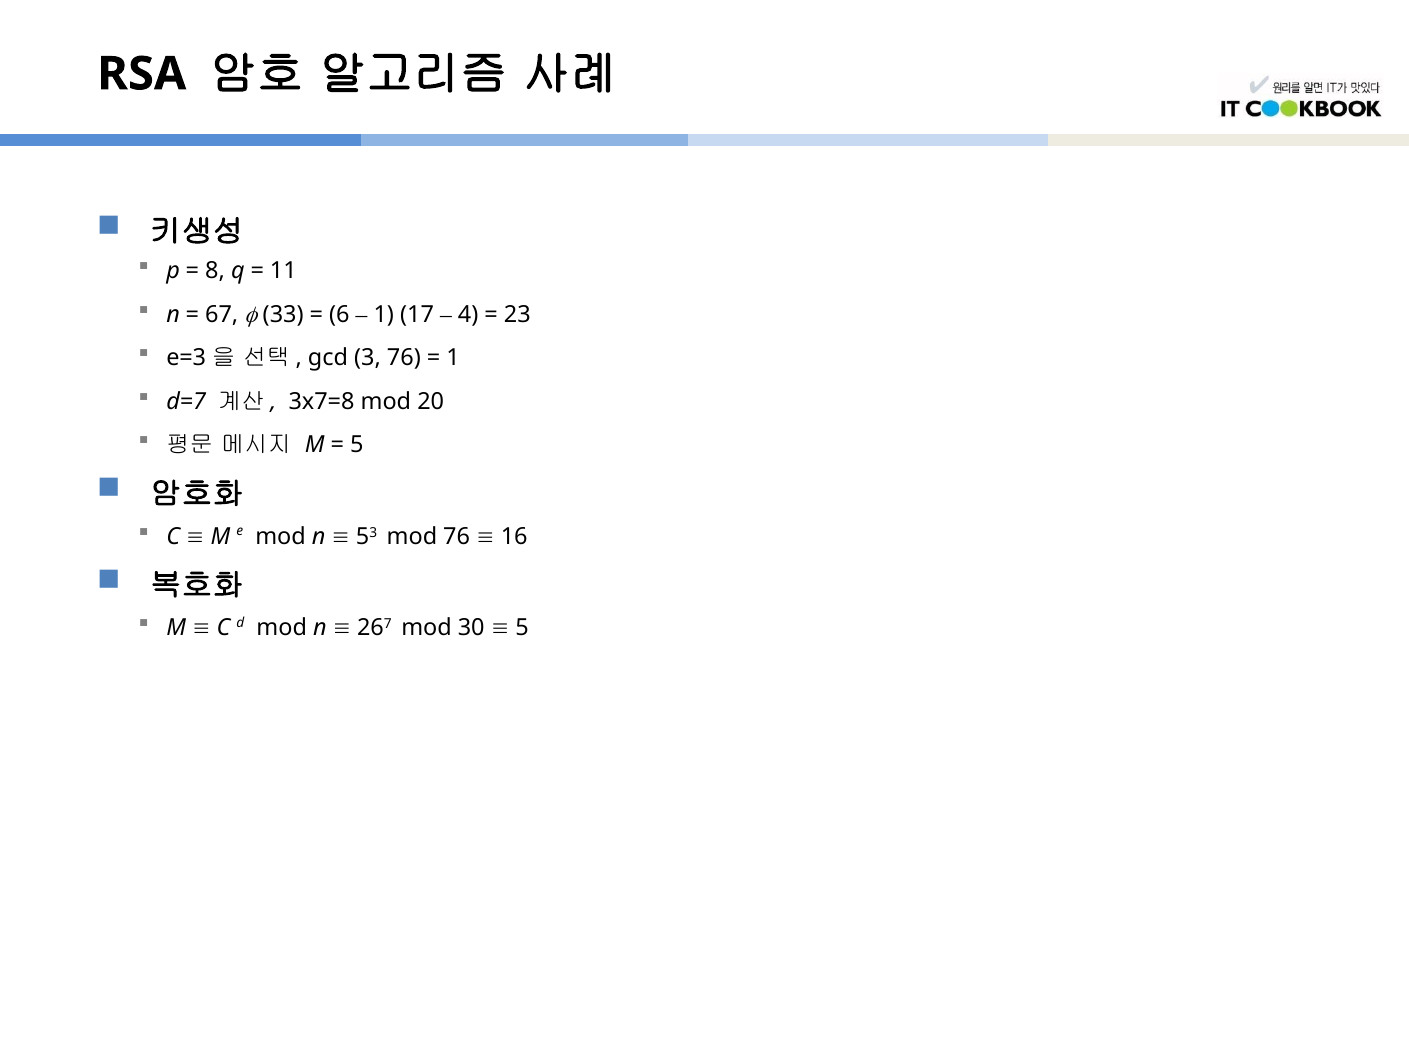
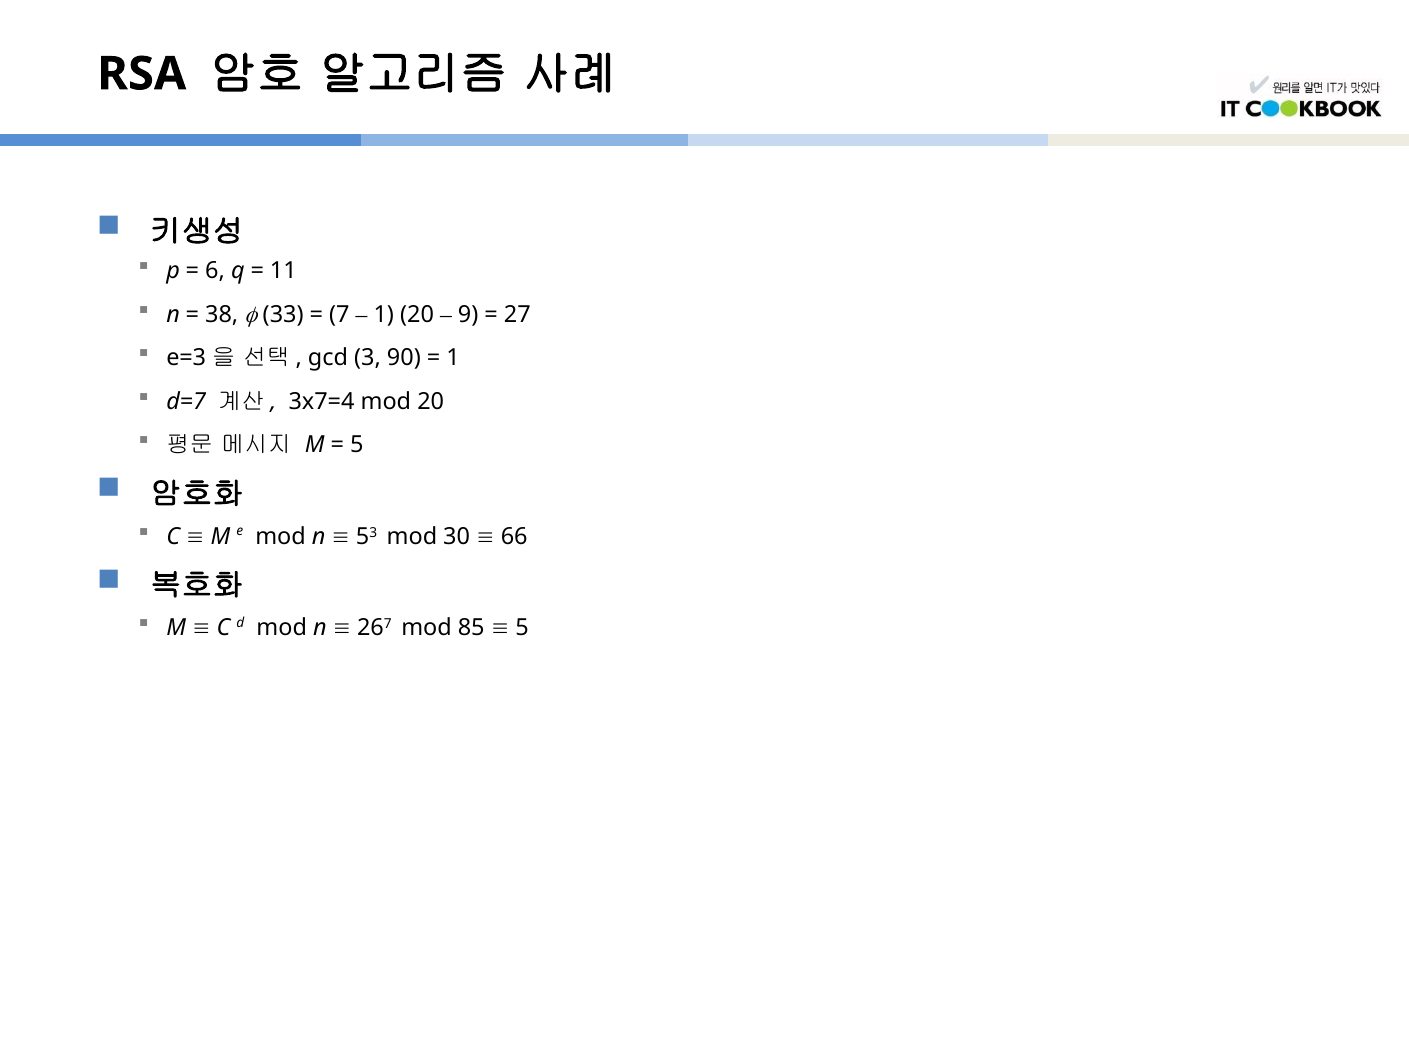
8: 8 -> 6
67: 67 -> 38
6: 6 -> 7
1 17: 17 -> 20
4: 4 -> 9
23: 23 -> 27
3 76: 76 -> 90
3x7=8: 3x7=8 -> 3x7=4
mod 76: 76 -> 30
16: 16 -> 66
30: 30 -> 85
